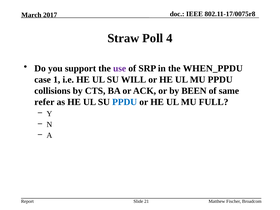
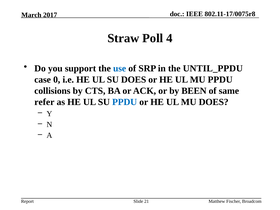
use colour: purple -> blue
WHEN_PPDU: WHEN_PPDU -> UNTIL_PPDU
1: 1 -> 0
SU WILL: WILL -> DOES
MU FULL: FULL -> DOES
